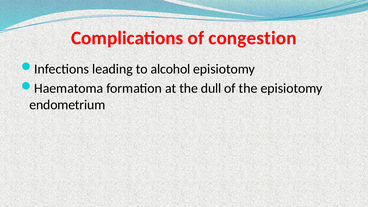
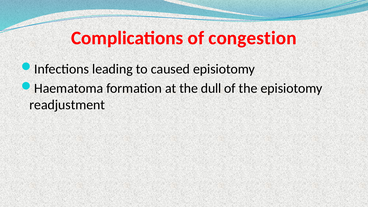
alcohol: alcohol -> caused
endometrium: endometrium -> readjustment
